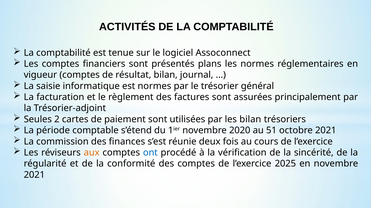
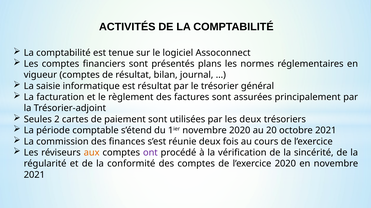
est normes: normes -> résultat
les bilan: bilan -> deux
51: 51 -> 20
ont colour: blue -> purple
l’exercice 2025: 2025 -> 2020
